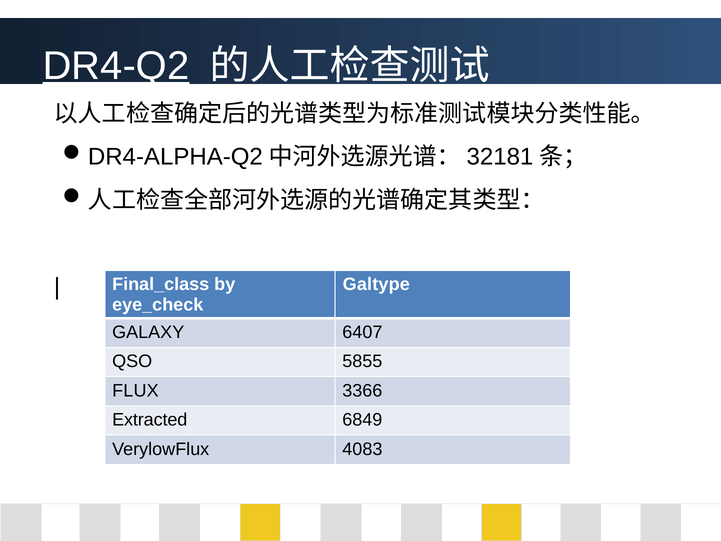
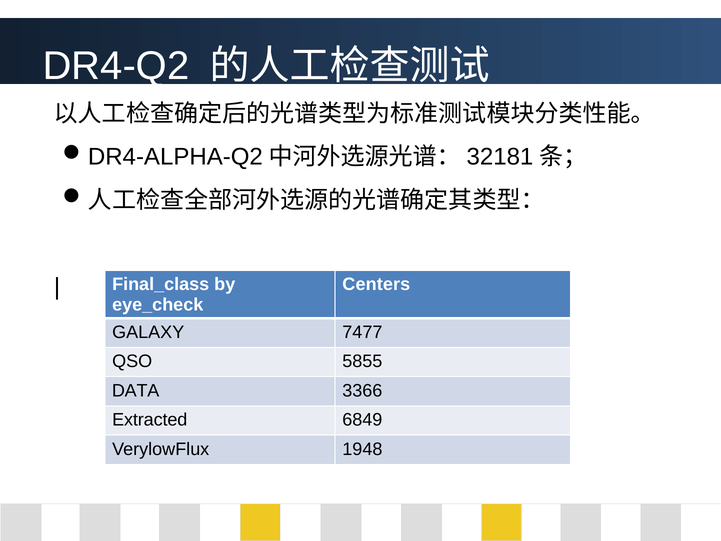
DR4-Q2 underline: present -> none
Galtype: Galtype -> Centers
6407: 6407 -> 7477
FLUX: FLUX -> DATA
4083: 4083 -> 1948
